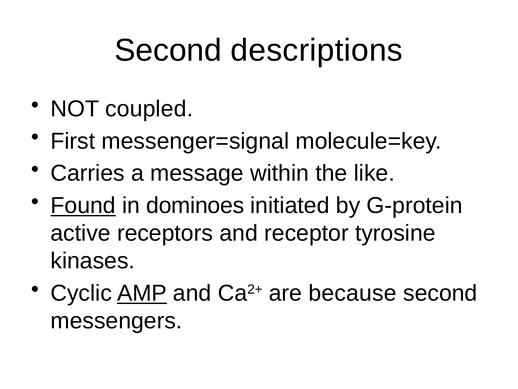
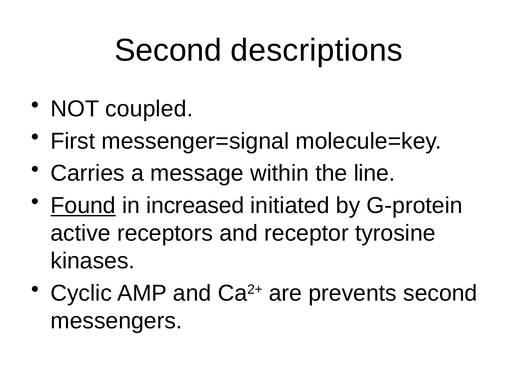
like: like -> line
dominoes: dominoes -> increased
AMP underline: present -> none
because: because -> prevents
